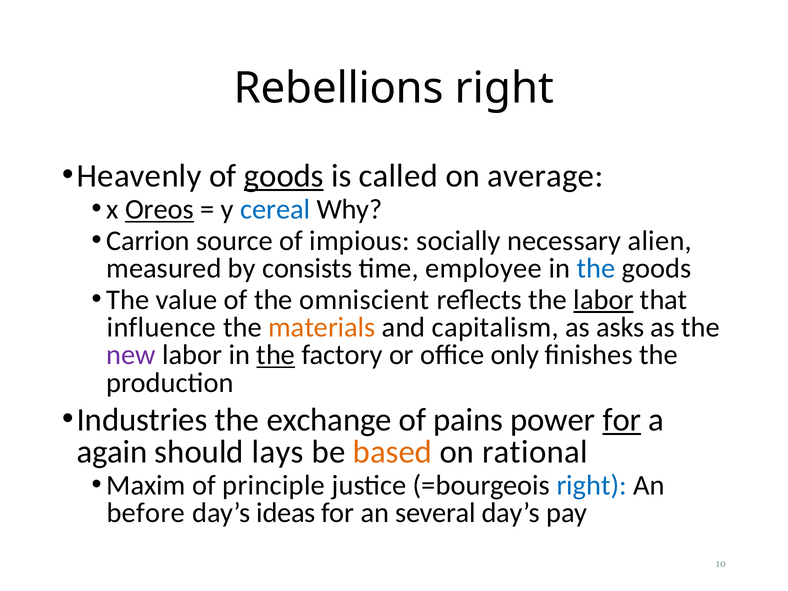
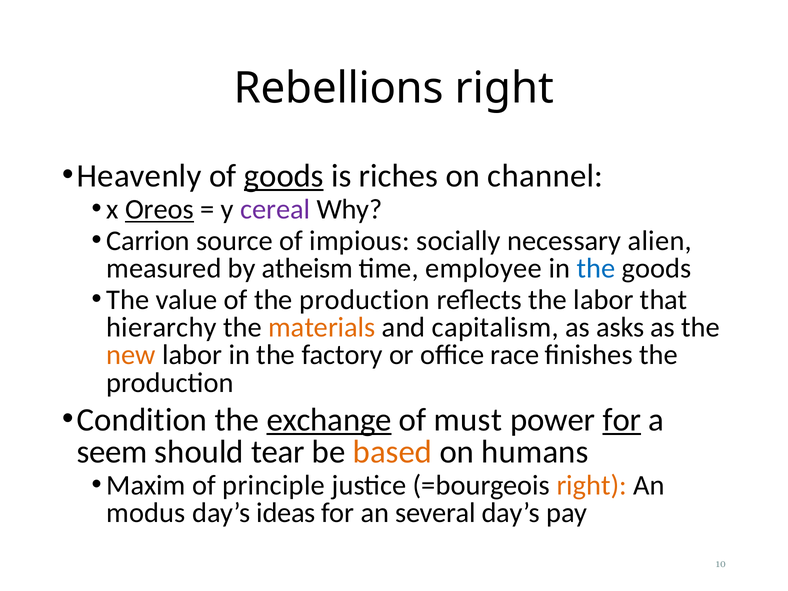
called: called -> riches
average: average -> channel
cereal colour: blue -> purple
consists: consists -> atheism
of the omniscient: omniscient -> production
labor at (604, 300) underline: present -> none
influence: influence -> hierarchy
new colour: purple -> orange
the at (276, 355) underline: present -> none
only: only -> race
Industries: Industries -> Condition
exchange underline: none -> present
pains: pains -> must
again: again -> seem
lays: lays -> tear
rational: rational -> humans
right at (592, 485) colour: blue -> orange
before: before -> modus
